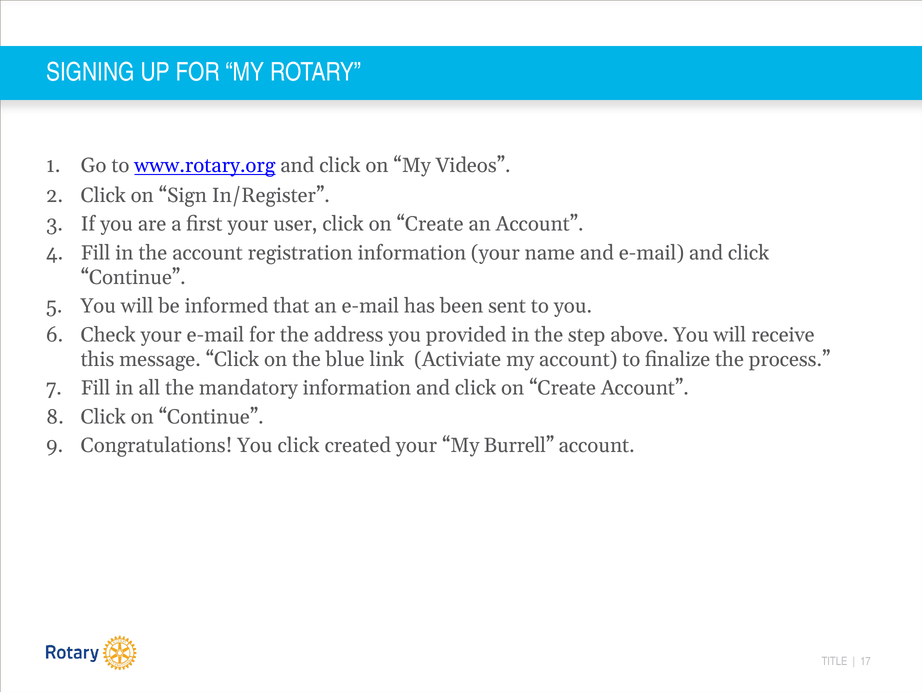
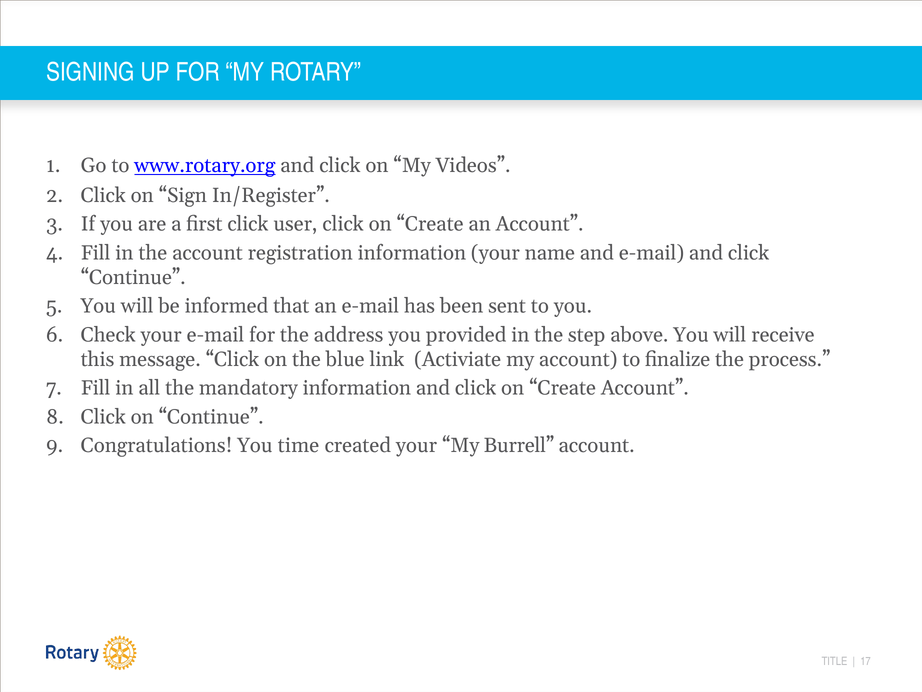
first your: your -> click
You click: click -> time
